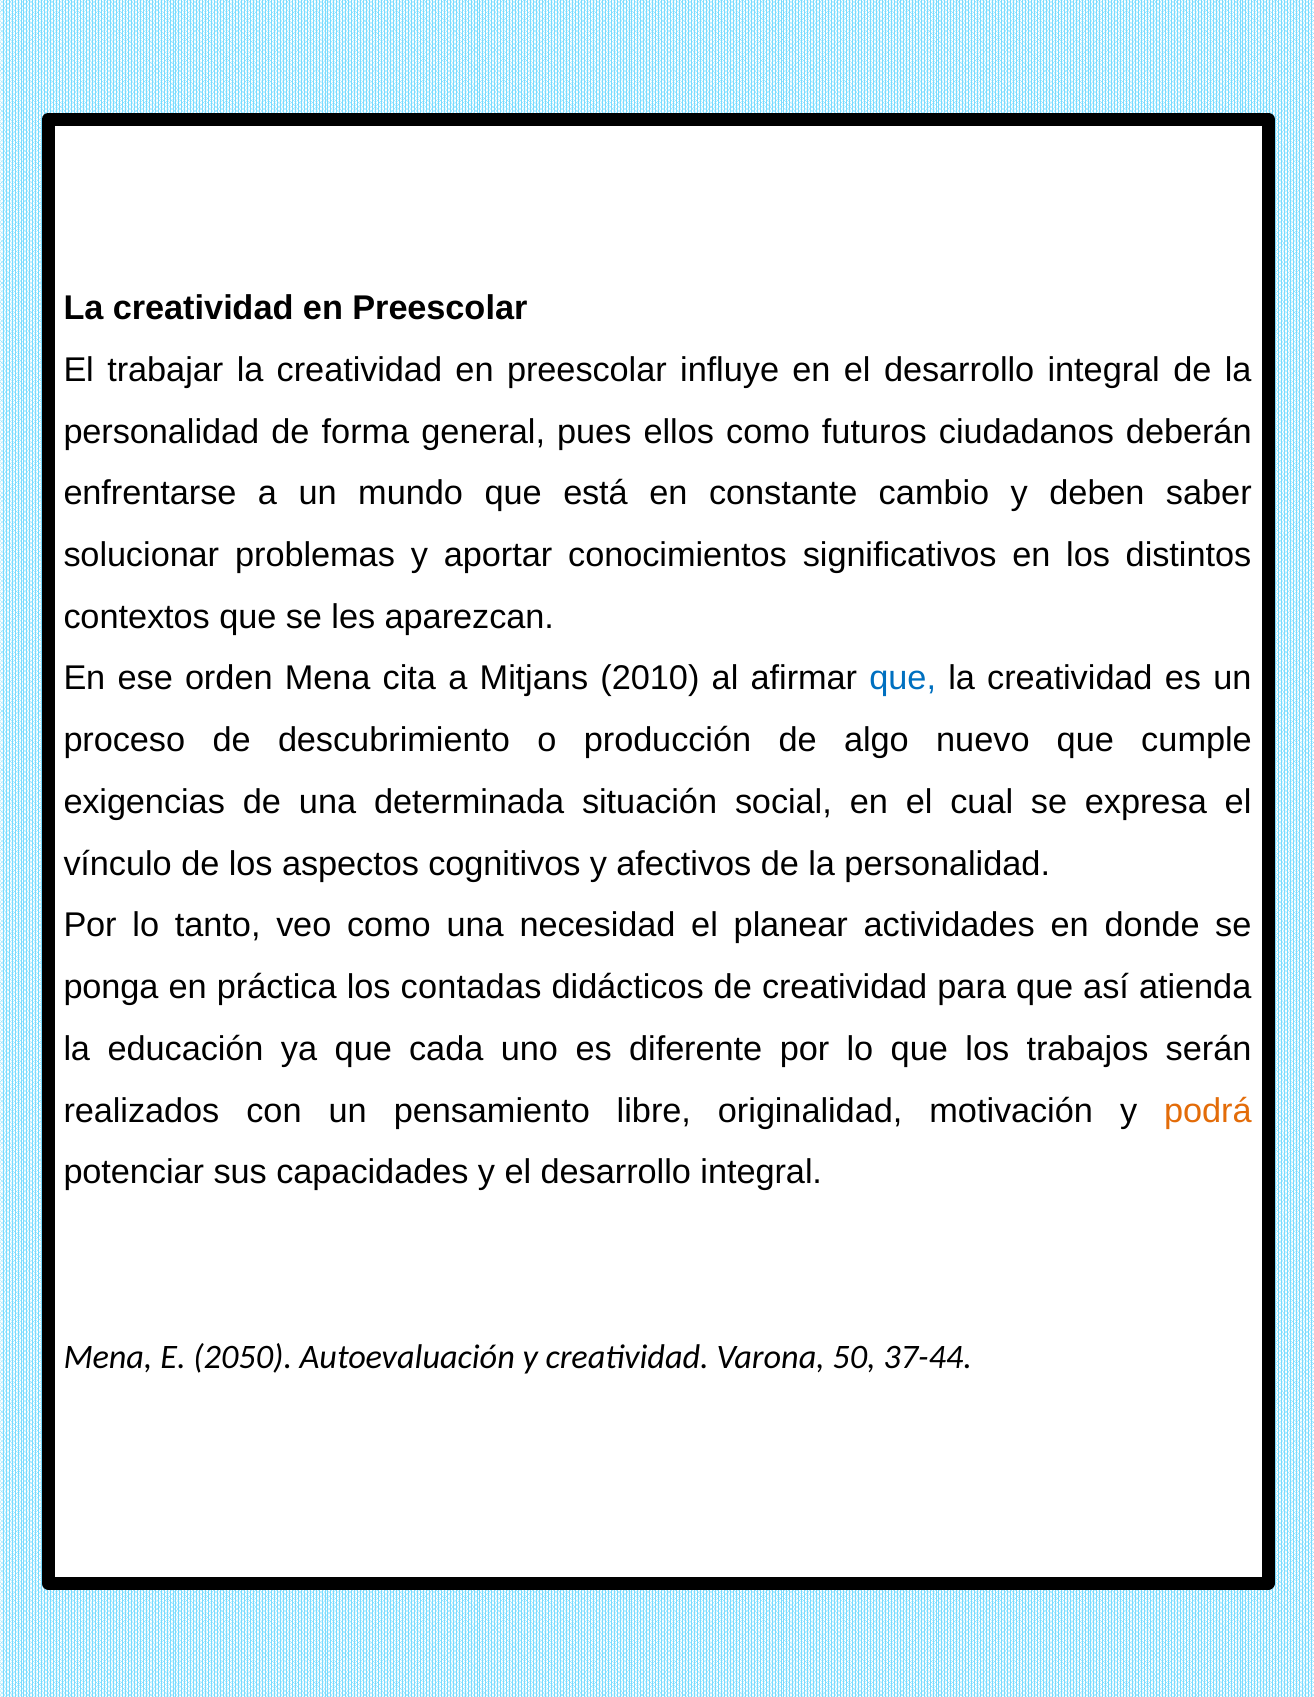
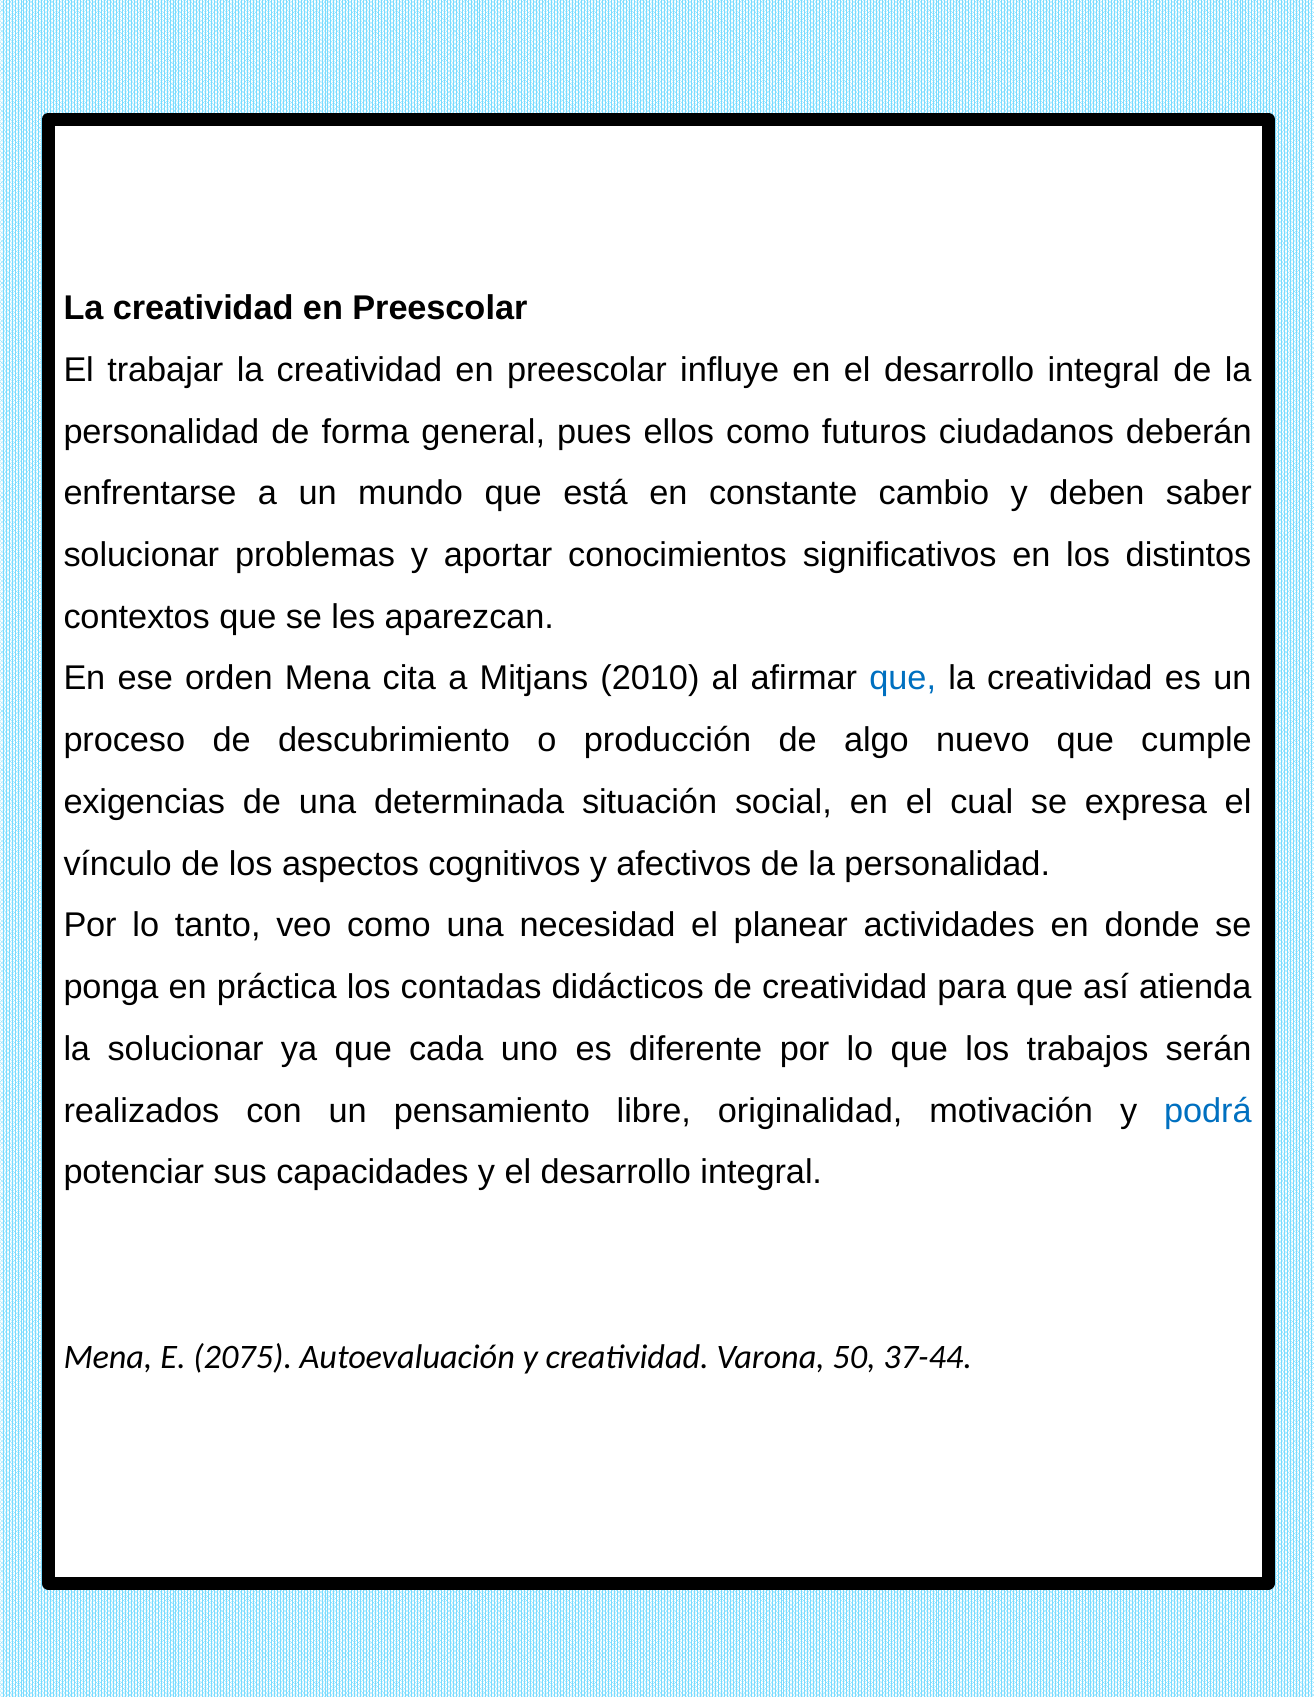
la educación: educación -> solucionar
podrá colour: orange -> blue
2050: 2050 -> 2075
